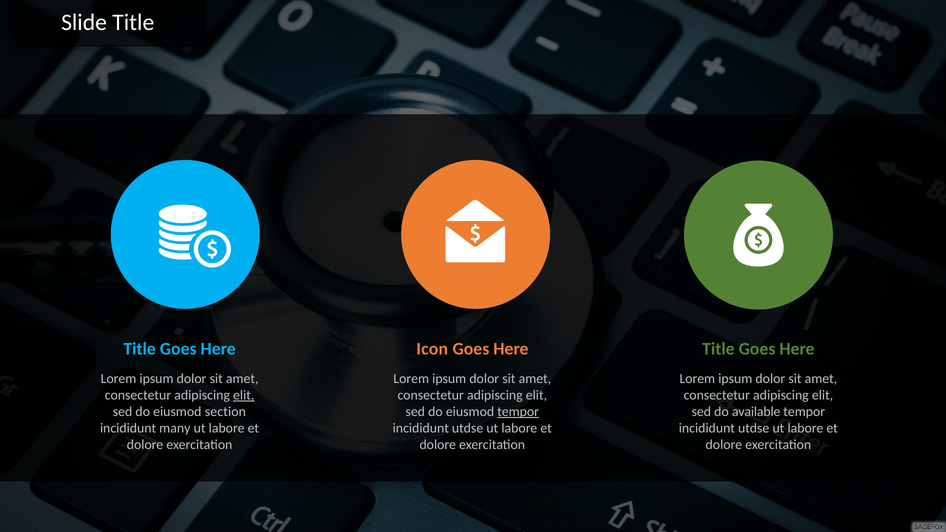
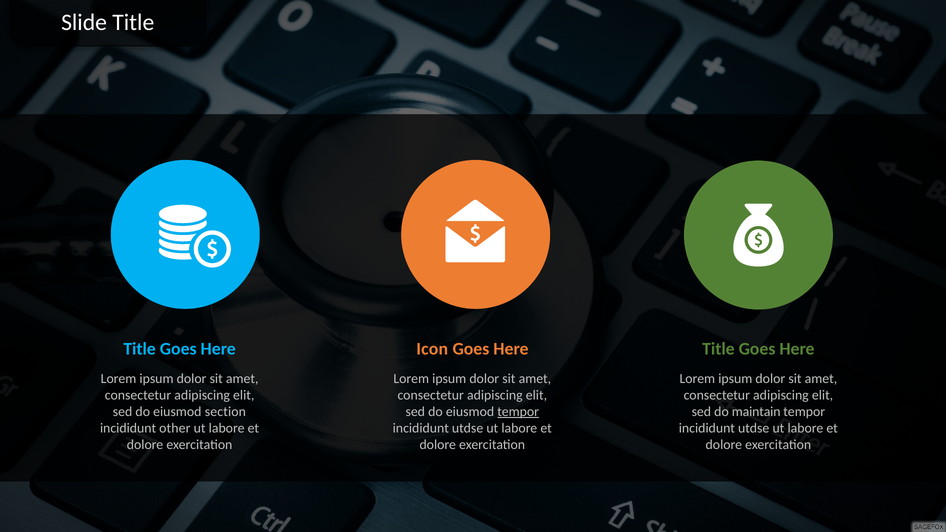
elit at (244, 395) underline: present -> none
available: available -> maintain
many: many -> other
